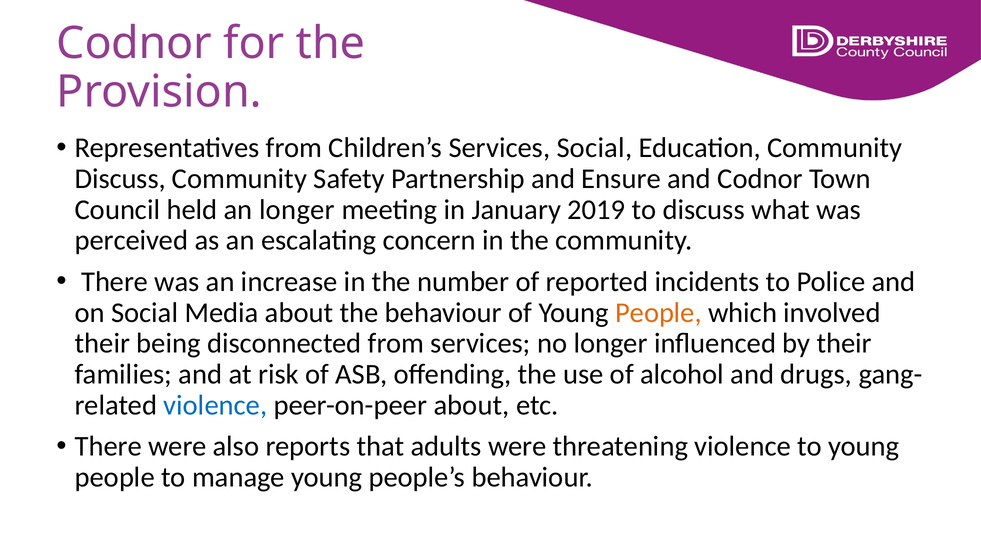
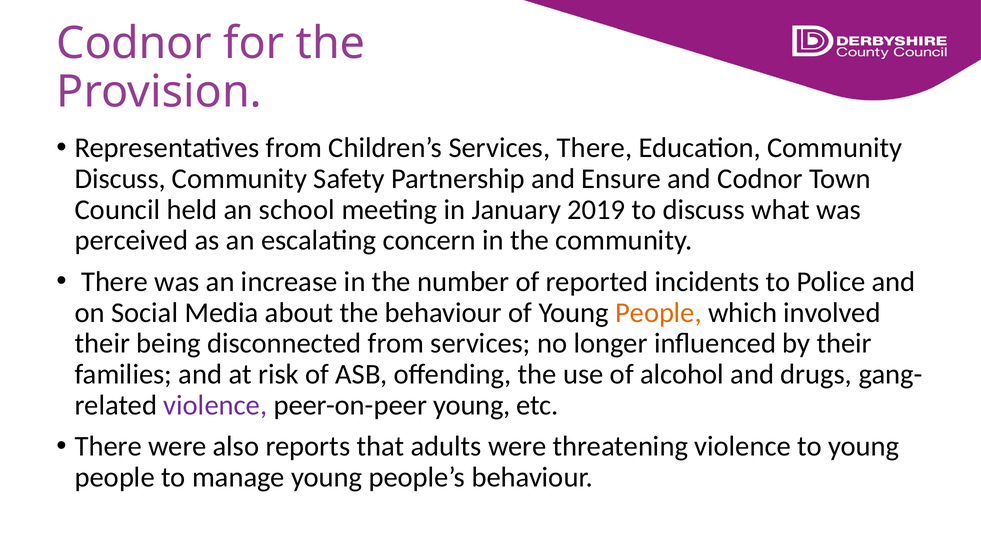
Services Social: Social -> There
an longer: longer -> school
violence at (215, 405) colour: blue -> purple
peer-on-peer about: about -> young
